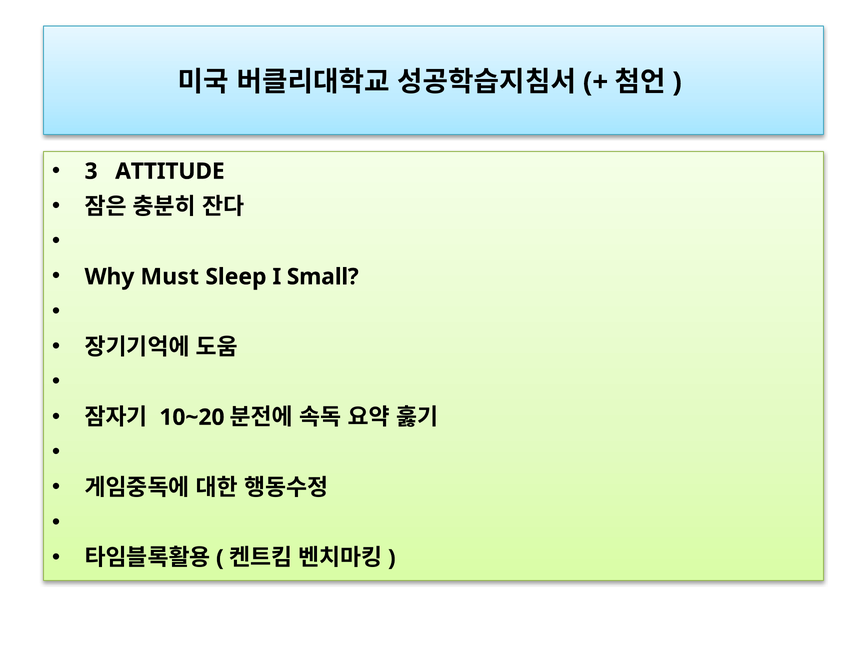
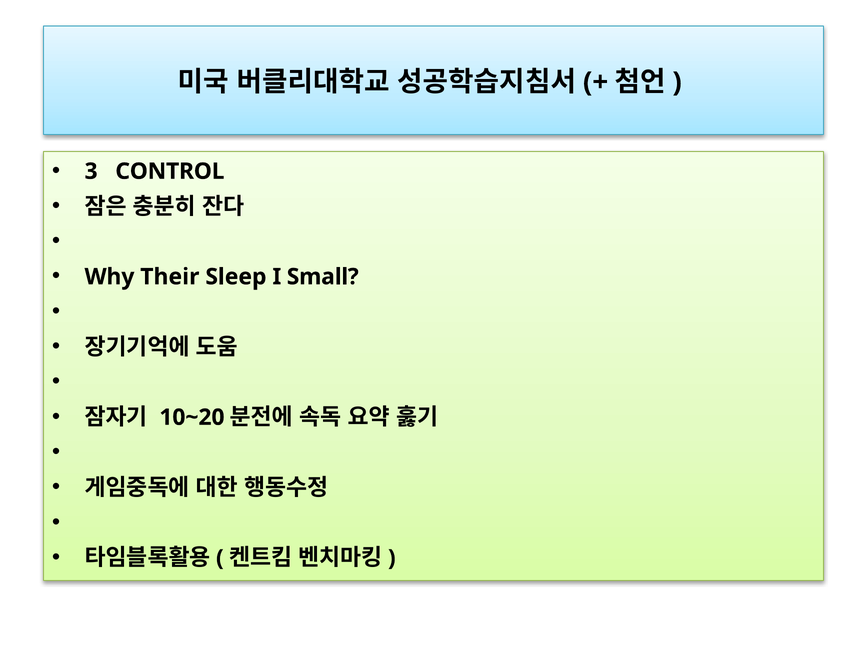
ATTITUDE: ATTITUDE -> CONTROL
Must: Must -> Their
